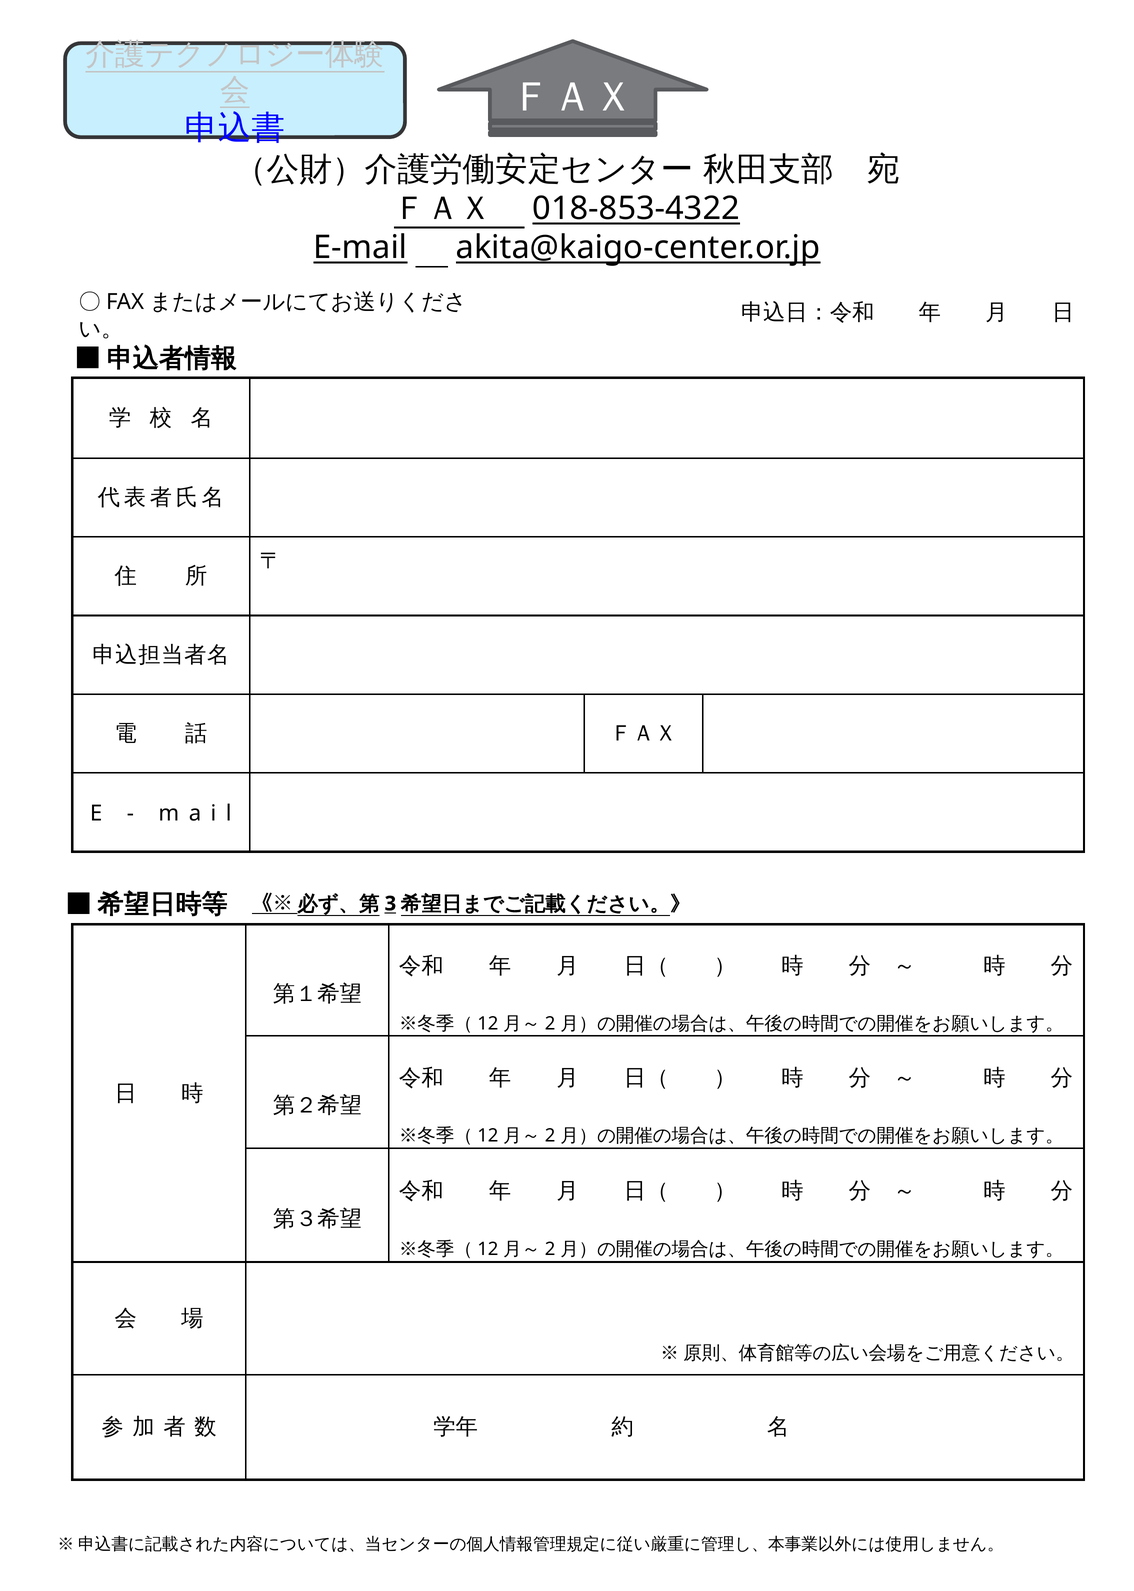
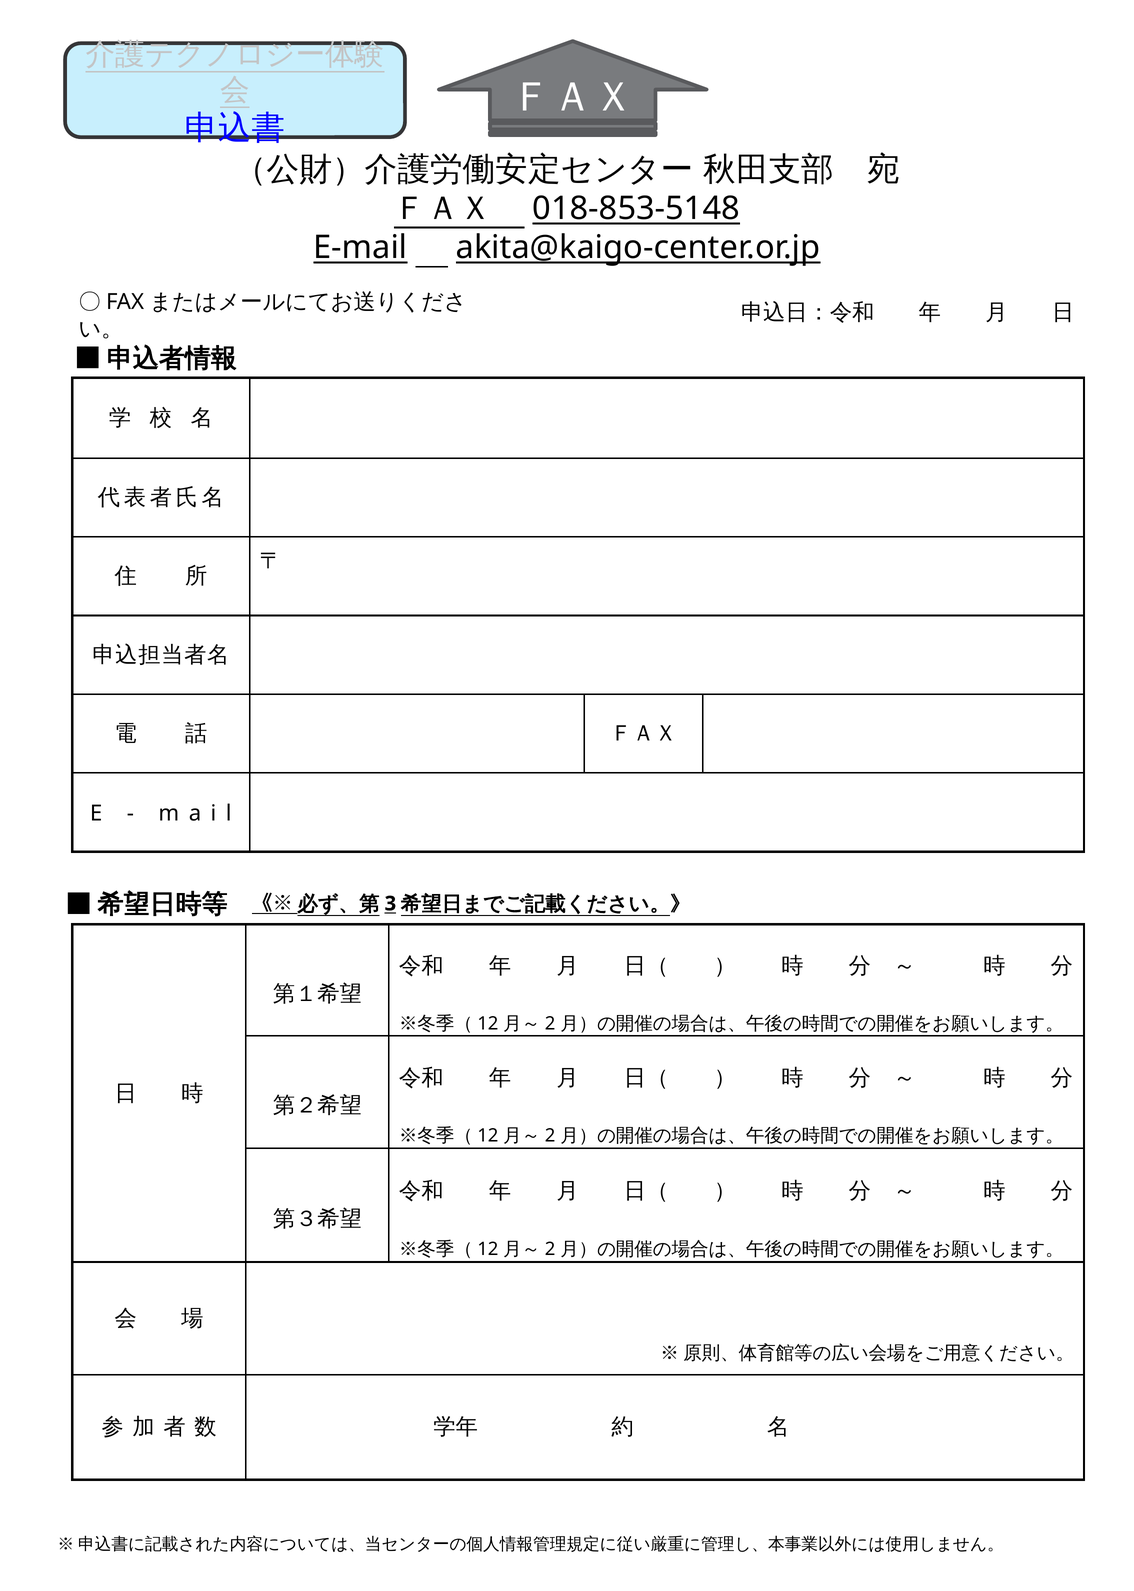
018-853-4322: 018-853-4322 -> 018-853-5148
